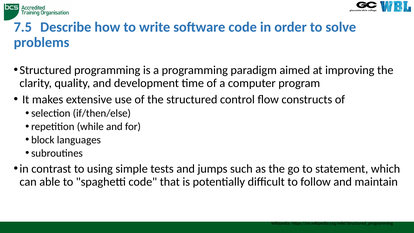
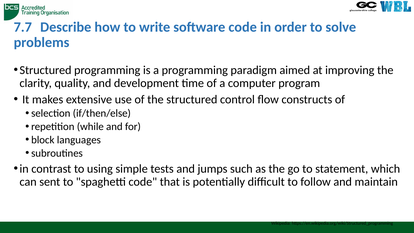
7.5: 7.5 -> 7.7
able: able -> sent
